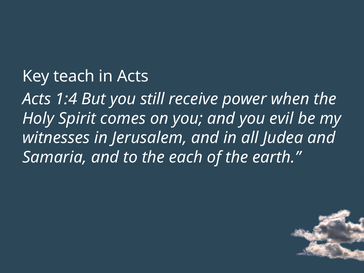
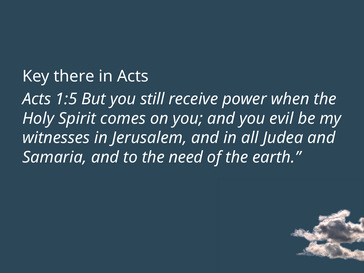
teach: teach -> there
1:4: 1:4 -> 1:5
each: each -> need
